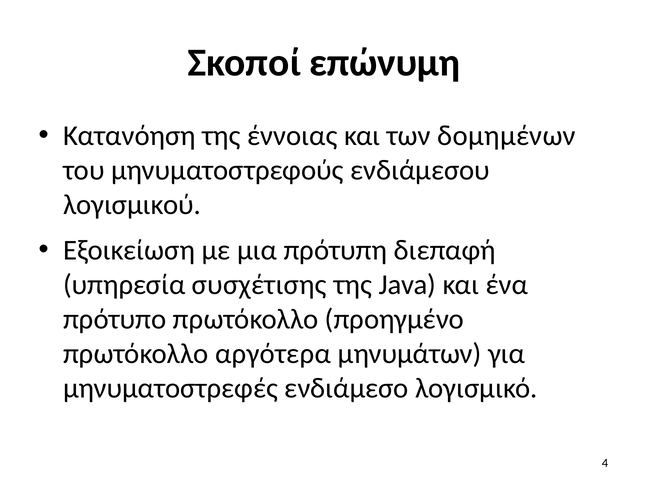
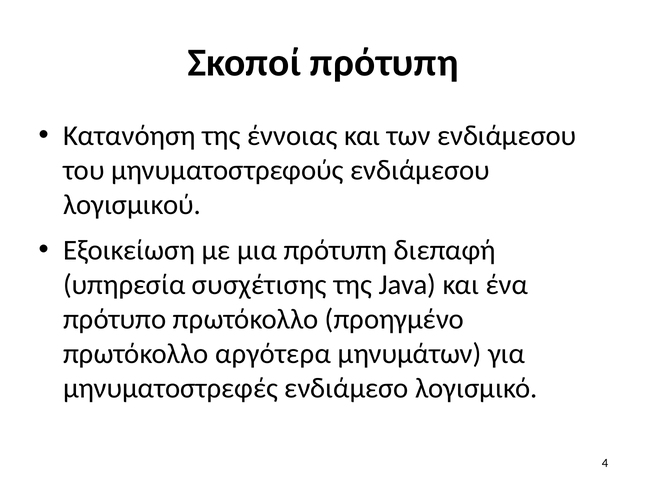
Σκοποί επώνυμη: επώνυμη -> πρότυπη
των δομημένων: δομημένων -> ενδιάμεσου
